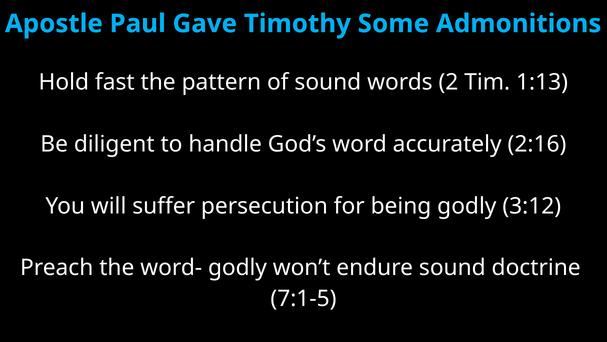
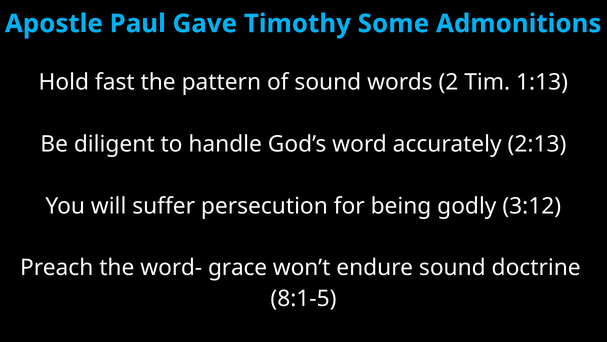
2:16: 2:16 -> 2:13
word- godly: godly -> grace
7:1-5: 7:1-5 -> 8:1-5
